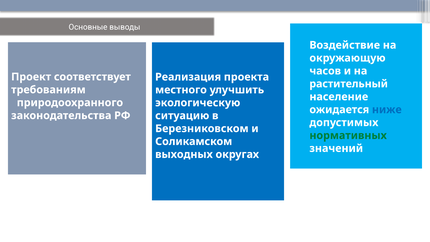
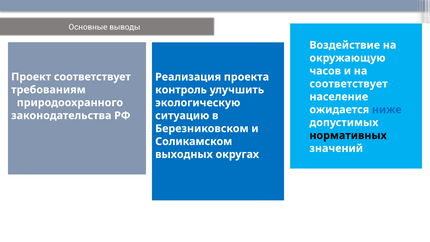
растительный at (349, 84): растительный -> соответствует
местного: местного -> контроль
нормативных colour: green -> black
